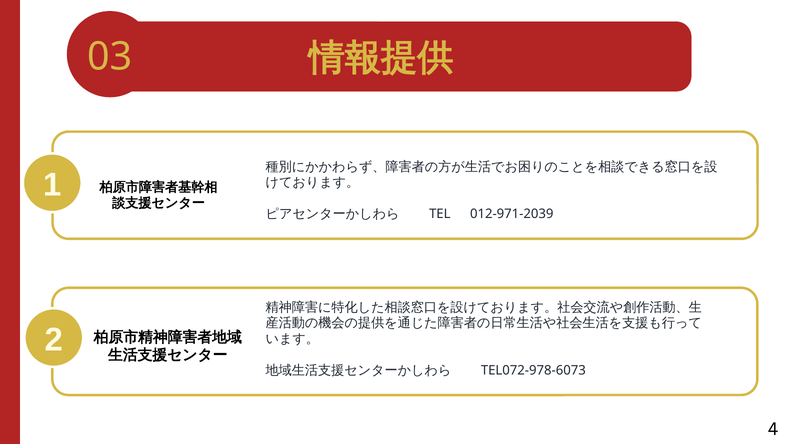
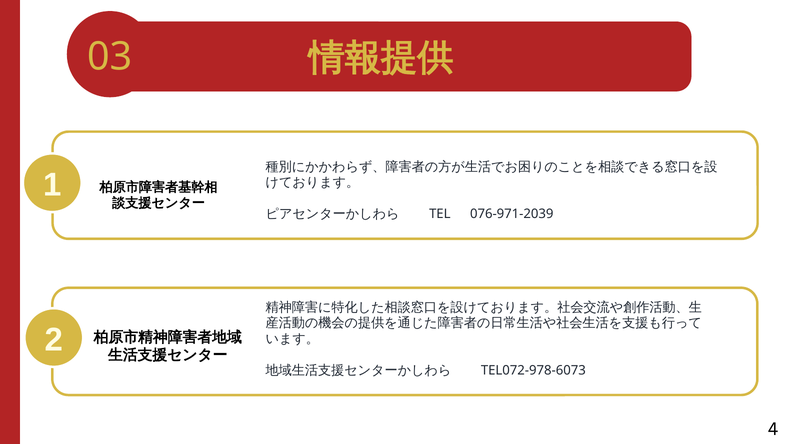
012-971-2039: 012-971-2039 -> 076-971-2039
